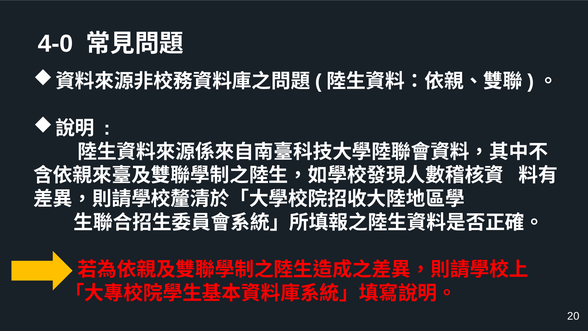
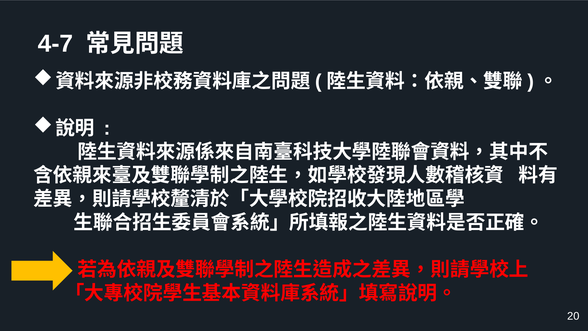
4-0: 4-0 -> 4-7
